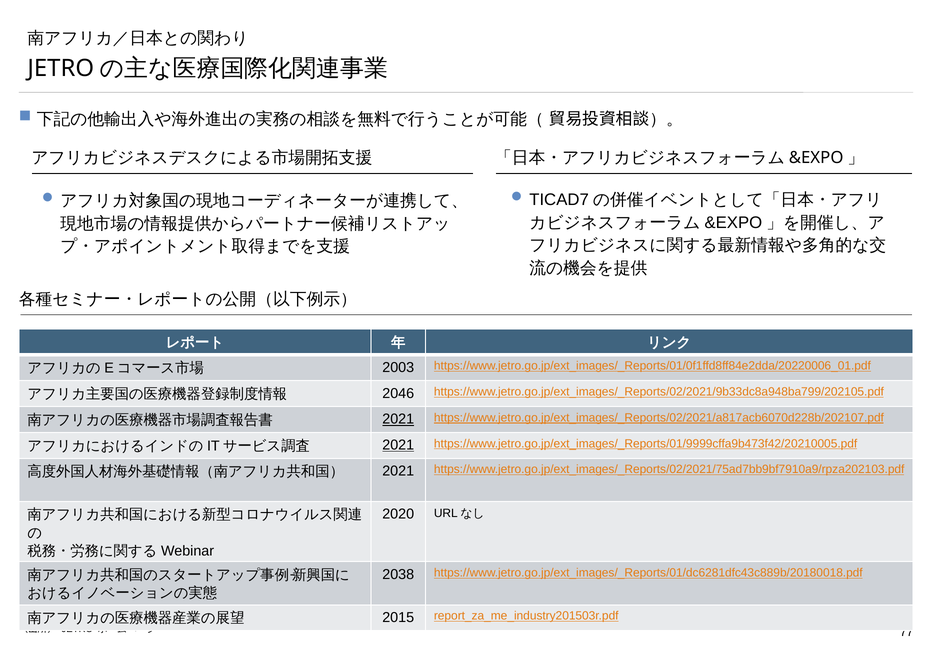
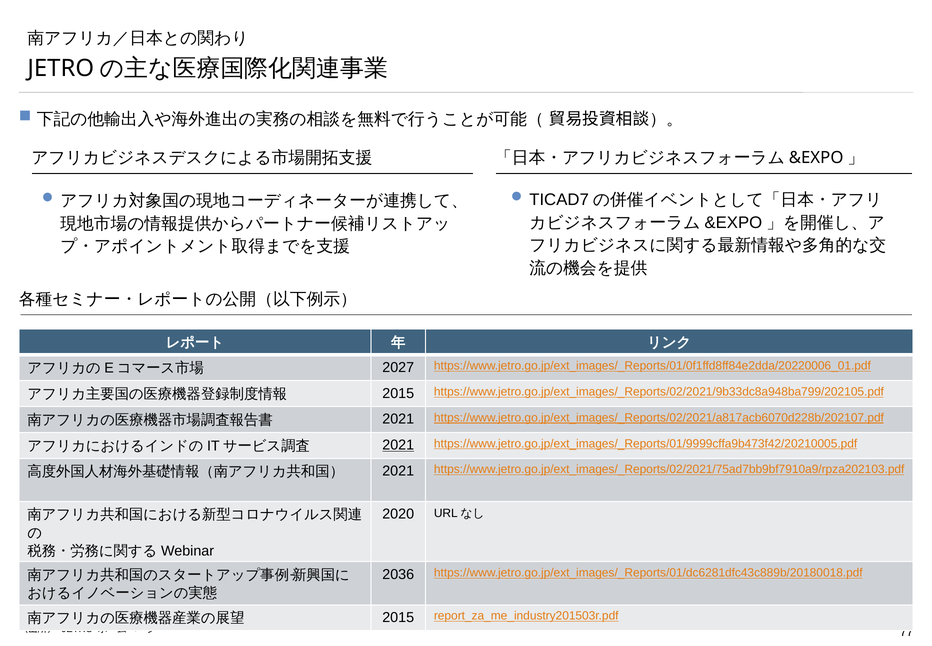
2003: 2003 -> 2027
2046 at (398, 393): 2046 -> 2015
2021 at (398, 419) underline: present -> none
2038: 2038 -> 2036
